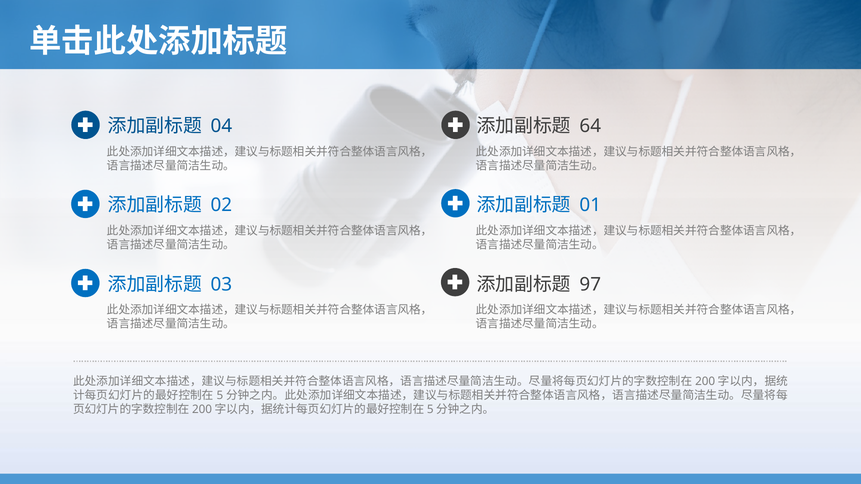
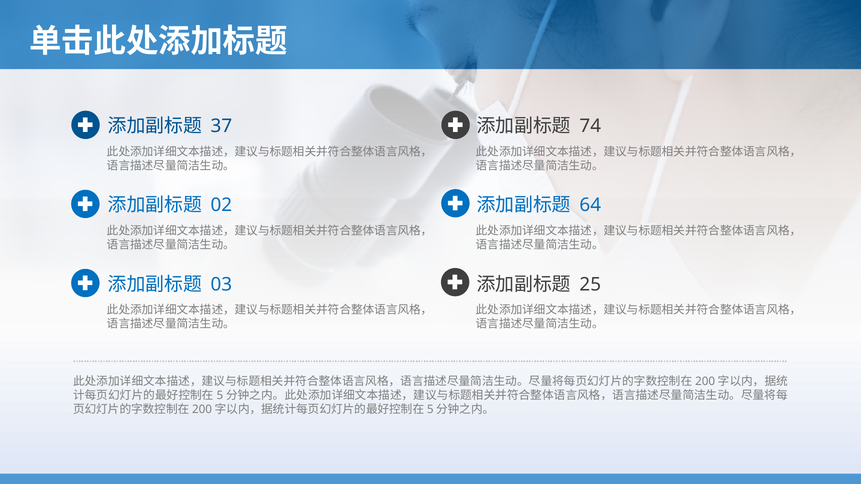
04: 04 -> 37
64: 64 -> 74
01: 01 -> 64
97: 97 -> 25
